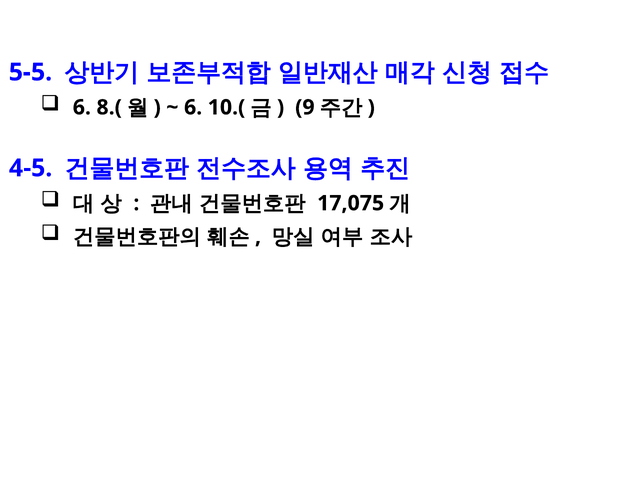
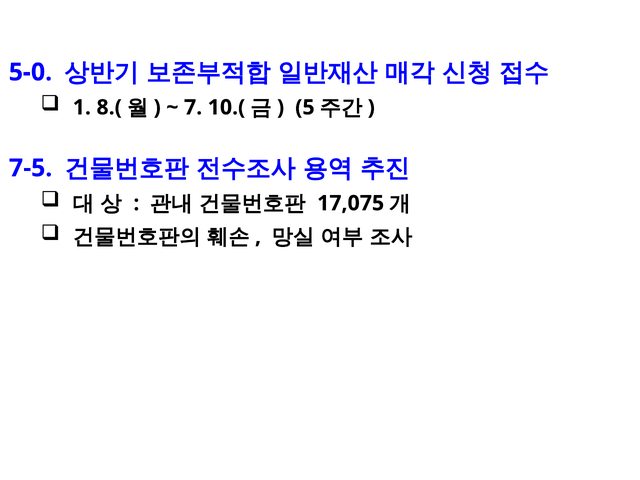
5-5: 5-5 -> 5-0
6 at (82, 107): 6 -> 1
6 at (193, 107): 6 -> 7
9: 9 -> 5
4-5: 4-5 -> 7-5
